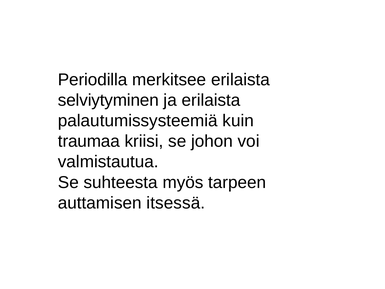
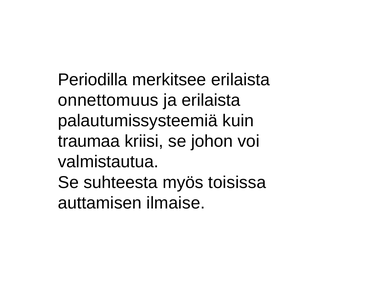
selviytyminen: selviytyminen -> onnettomuus
tarpeen: tarpeen -> toisissa
itsessä: itsessä -> ilmaise
